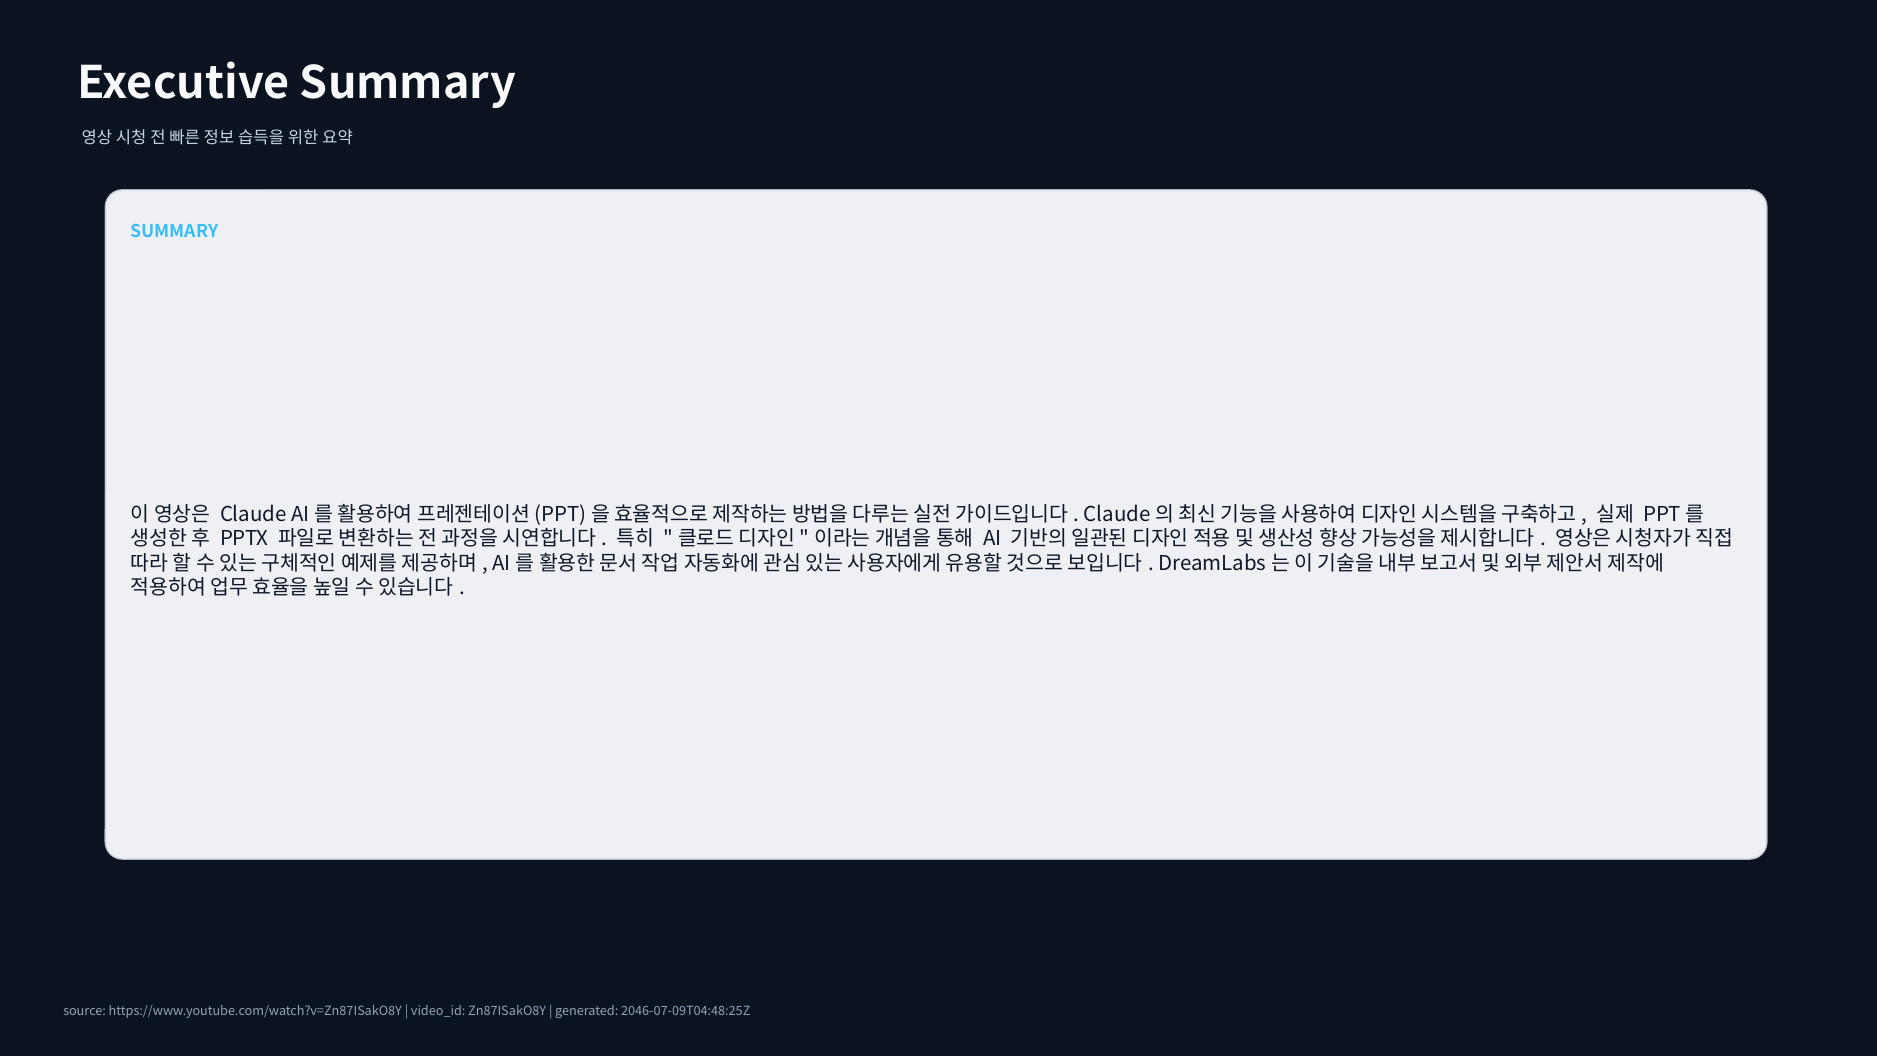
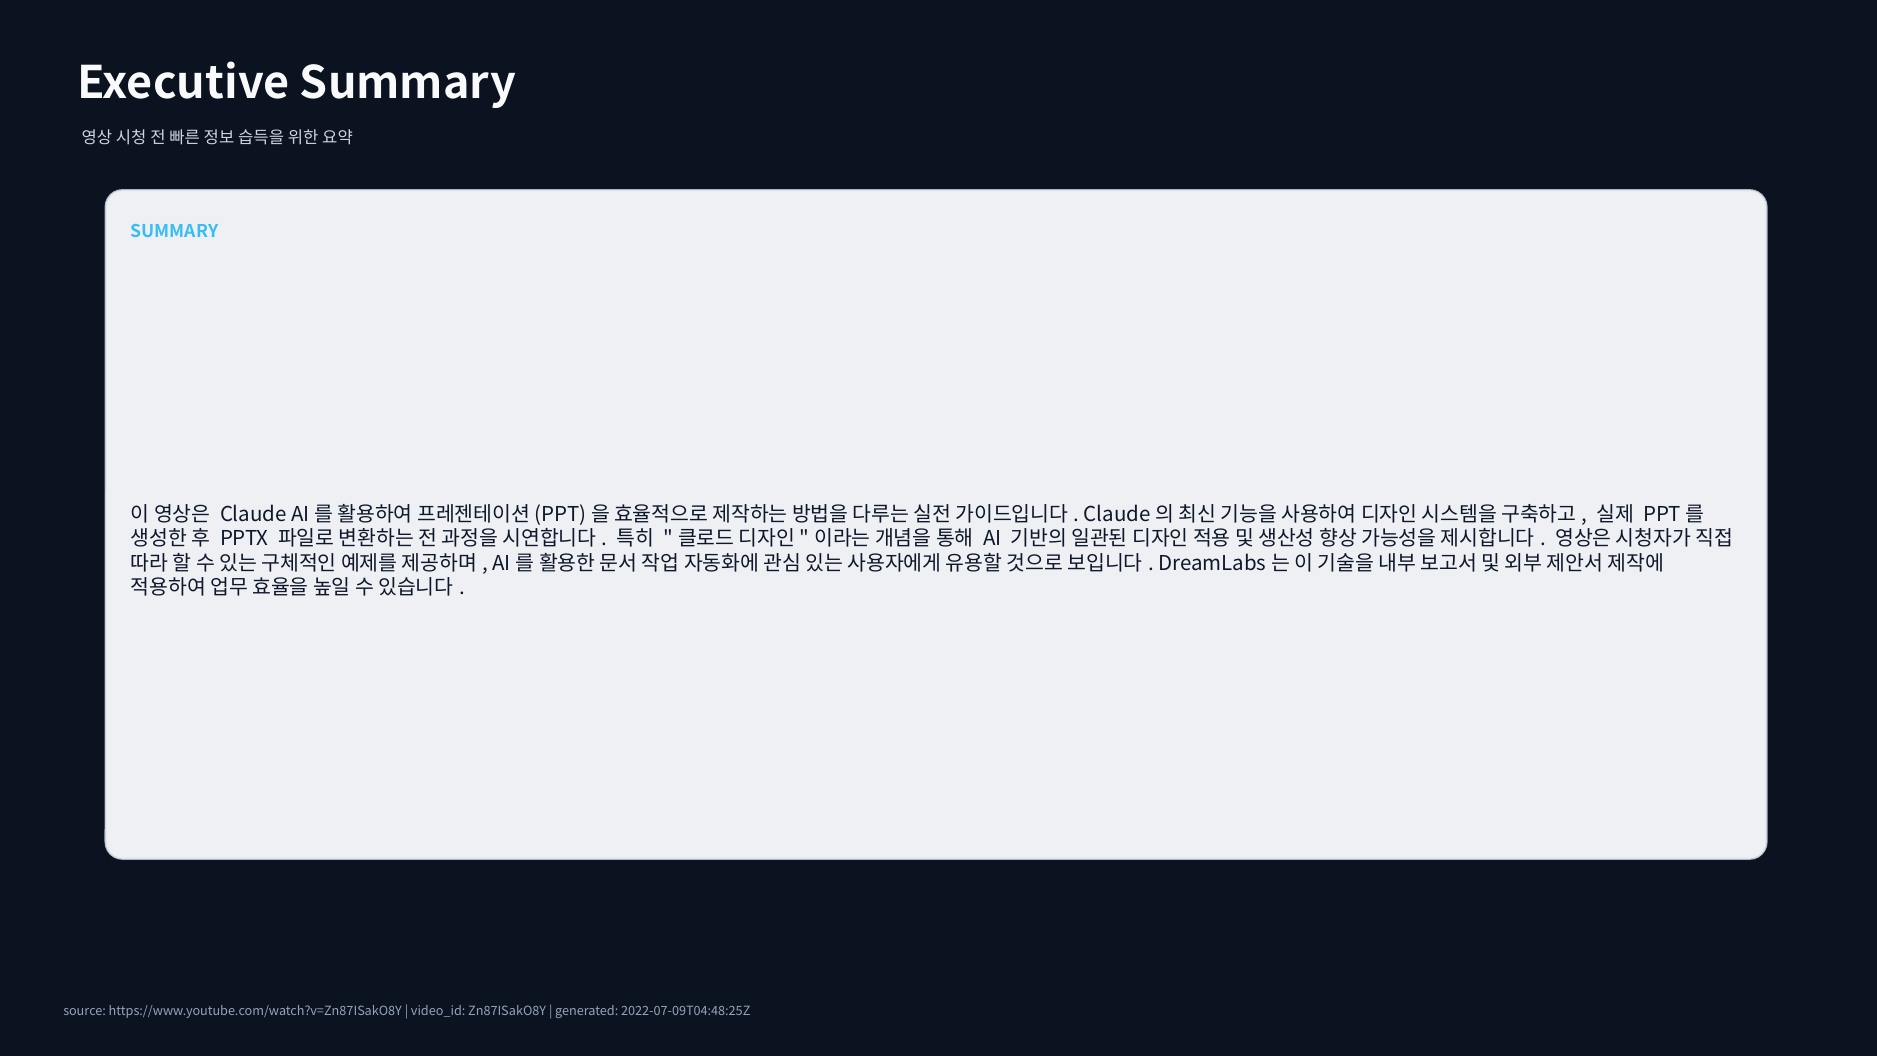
2046-07-09T04:48:25Z: 2046-07-09T04:48:25Z -> 2022-07-09T04:48:25Z
